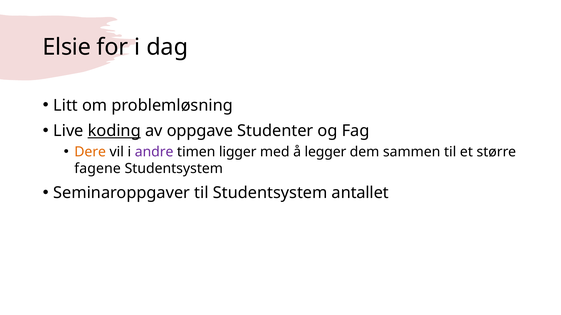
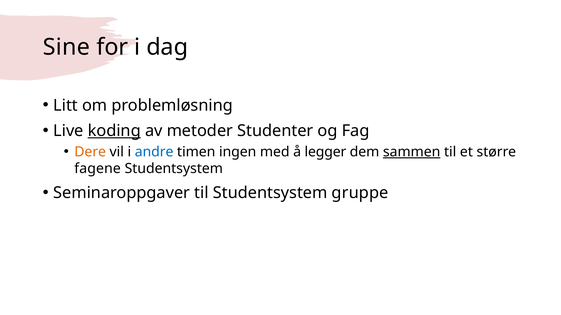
Elsie: Elsie -> Sine
oppgave: oppgave -> metoder
andre colour: purple -> blue
ligger: ligger -> ingen
sammen underline: none -> present
antallet: antallet -> gruppe
